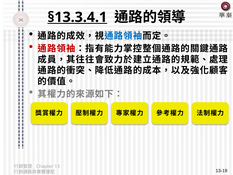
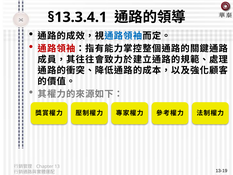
§13.3.4.1 underline: present -> none
